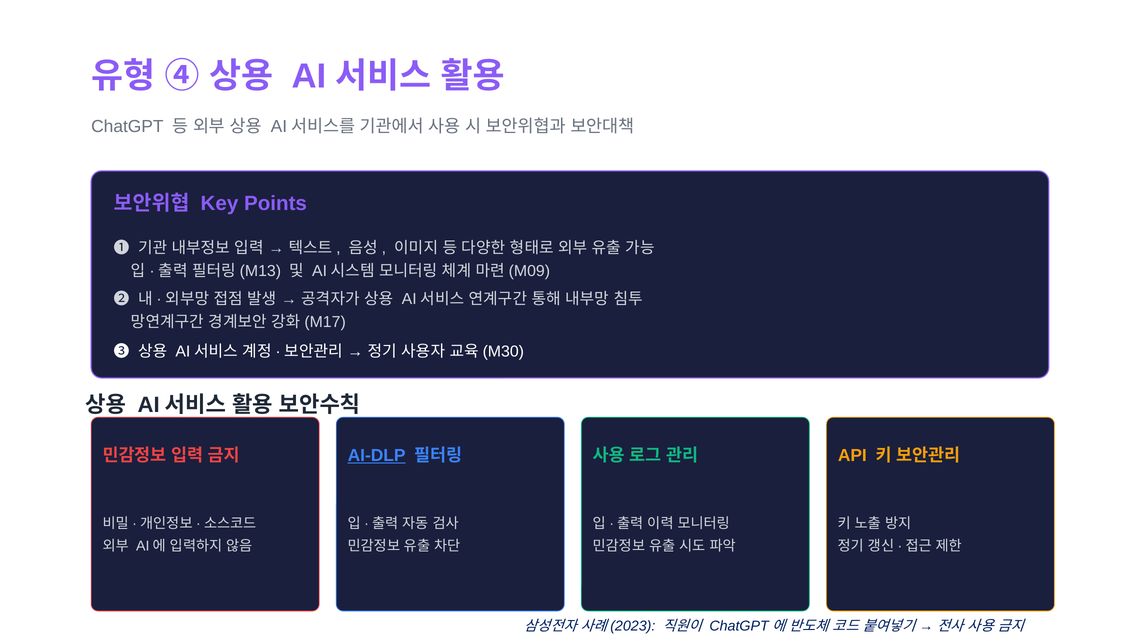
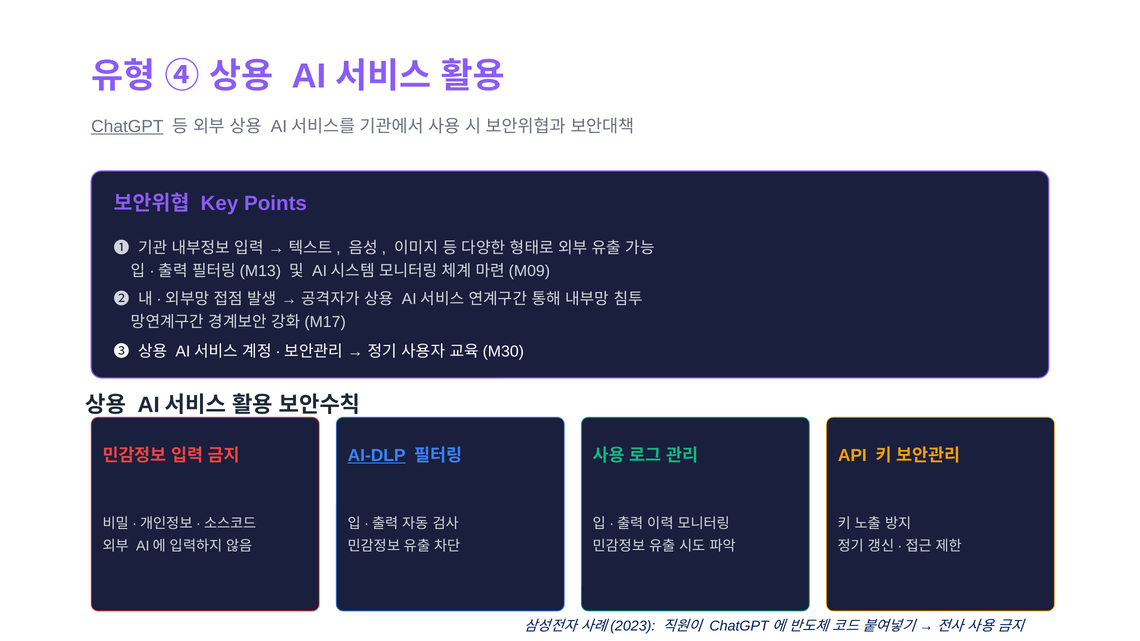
ChatGPT at (127, 127) underline: none -> present
